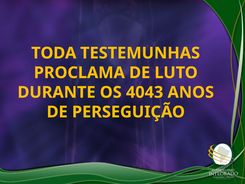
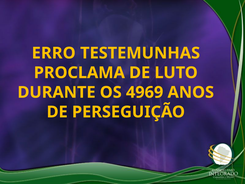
TODA: TODA -> ERRO
4043: 4043 -> 4969
